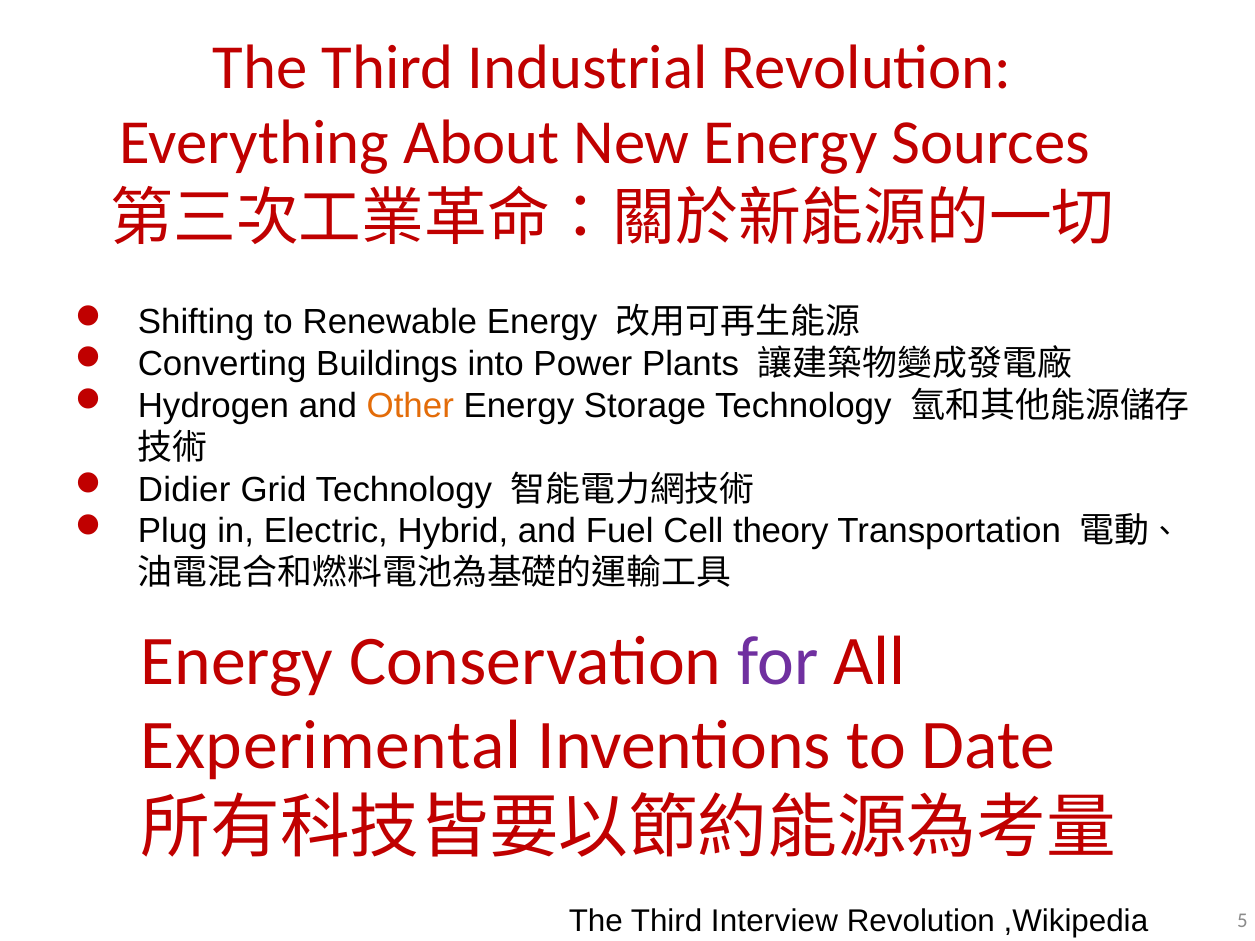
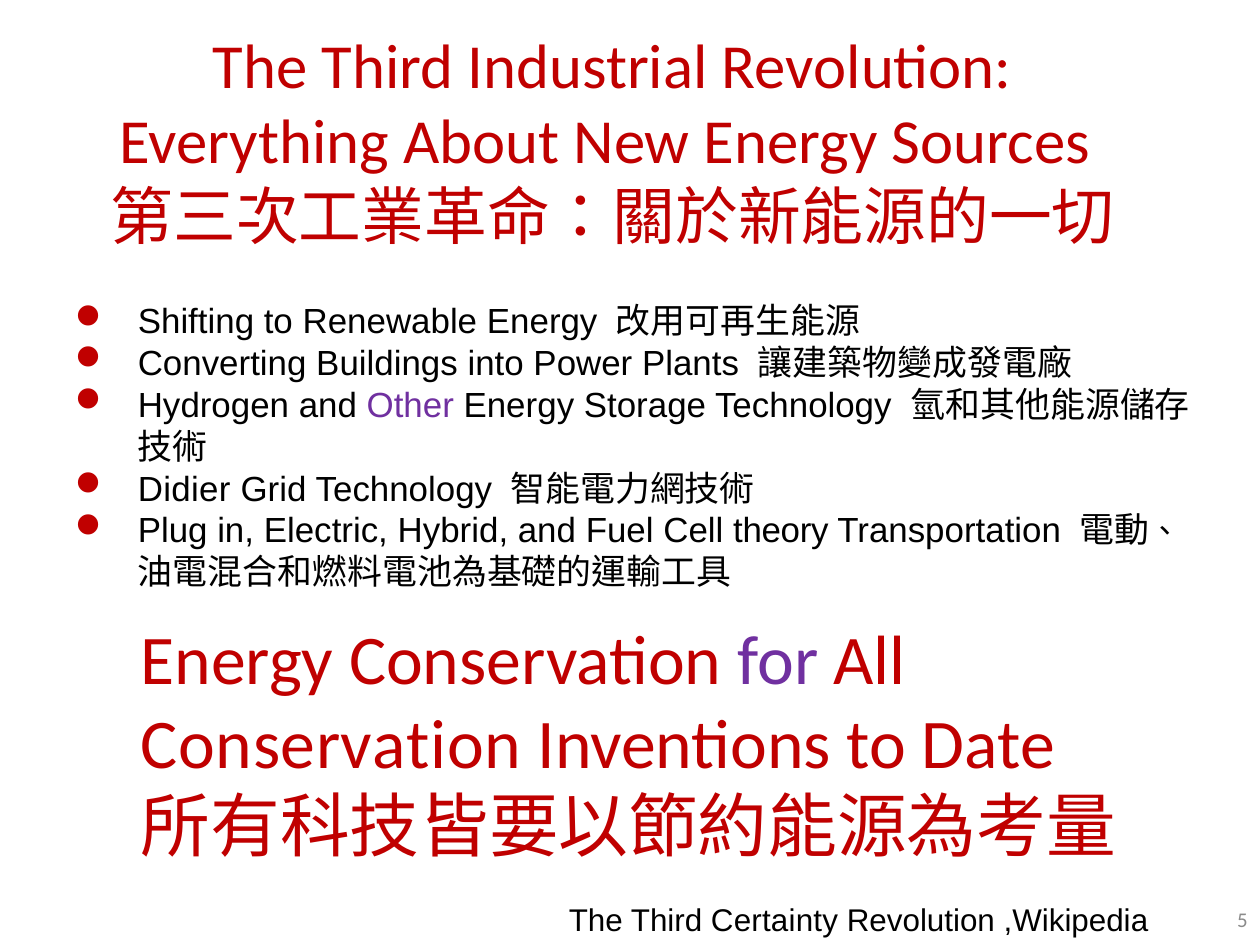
Other colour: orange -> purple
Experimental at (331, 746): Experimental -> Conservation
Interview: Interview -> Certainty
